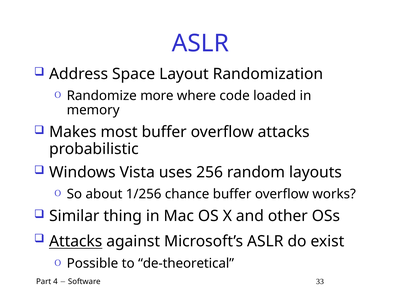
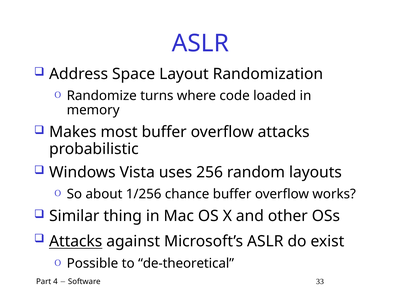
more: more -> turns
